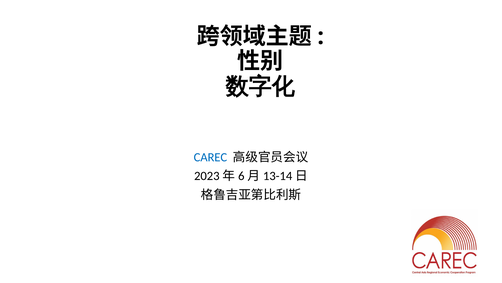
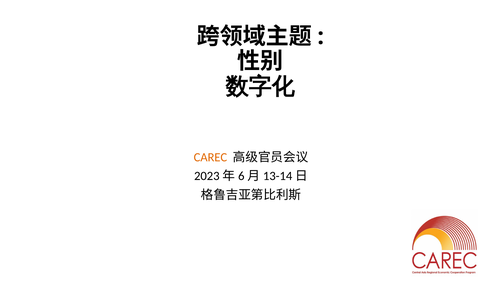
CAREC colour: blue -> orange
